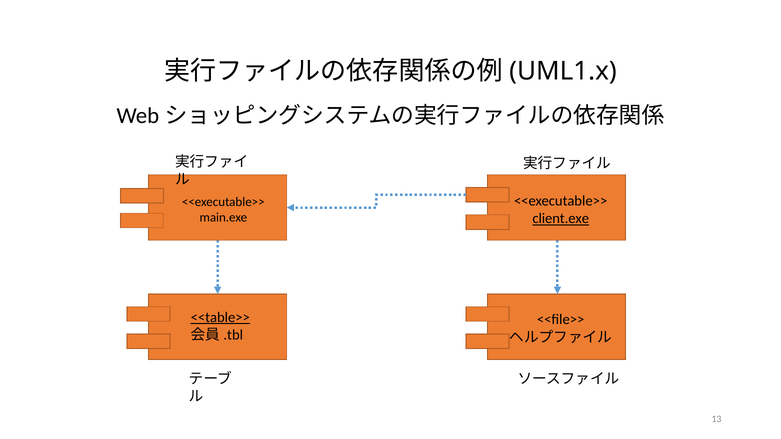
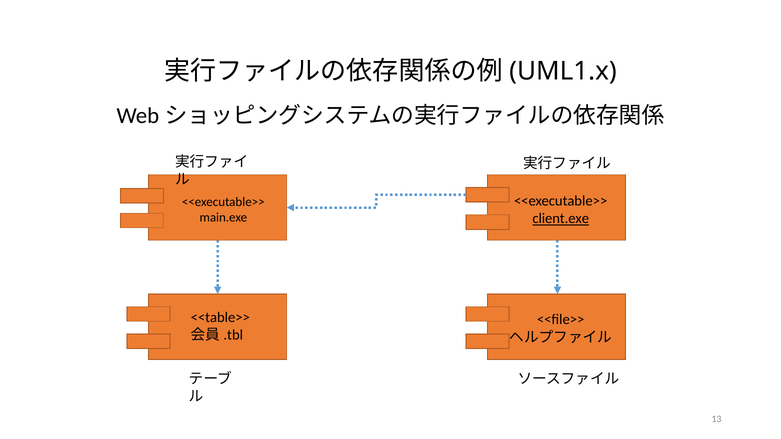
<<table>> underline: present -> none
